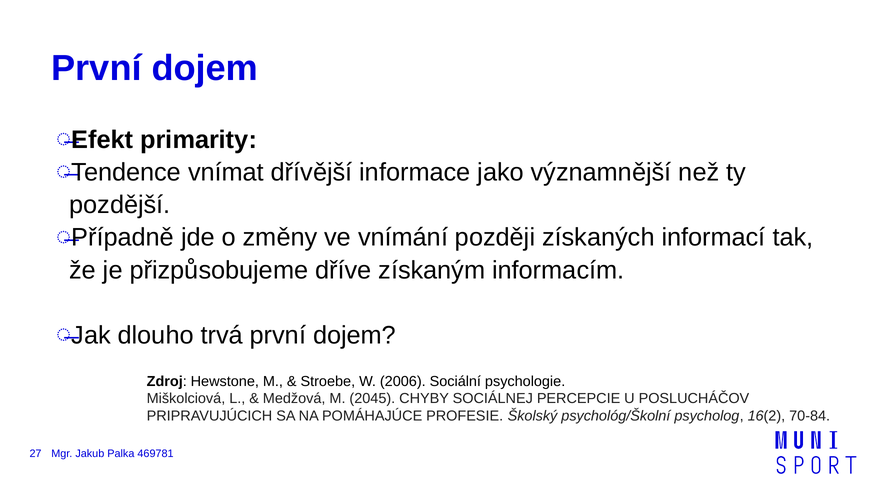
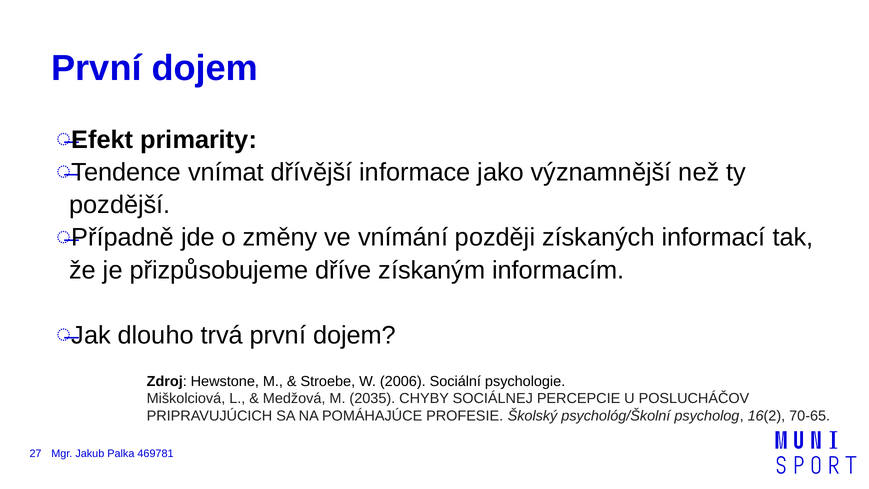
2045: 2045 -> 2035
70-84: 70-84 -> 70-65
